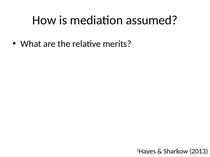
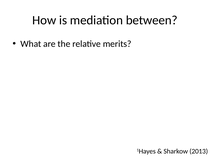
assumed: assumed -> between
